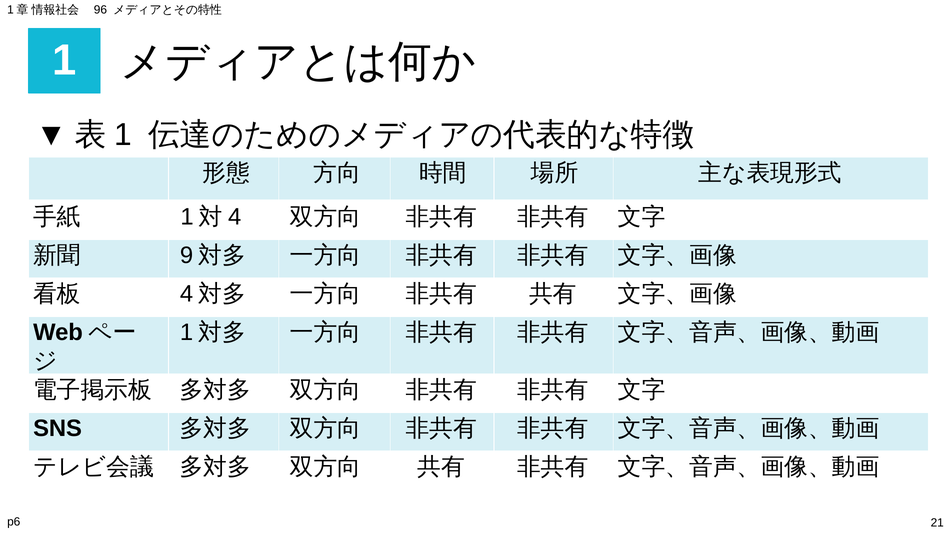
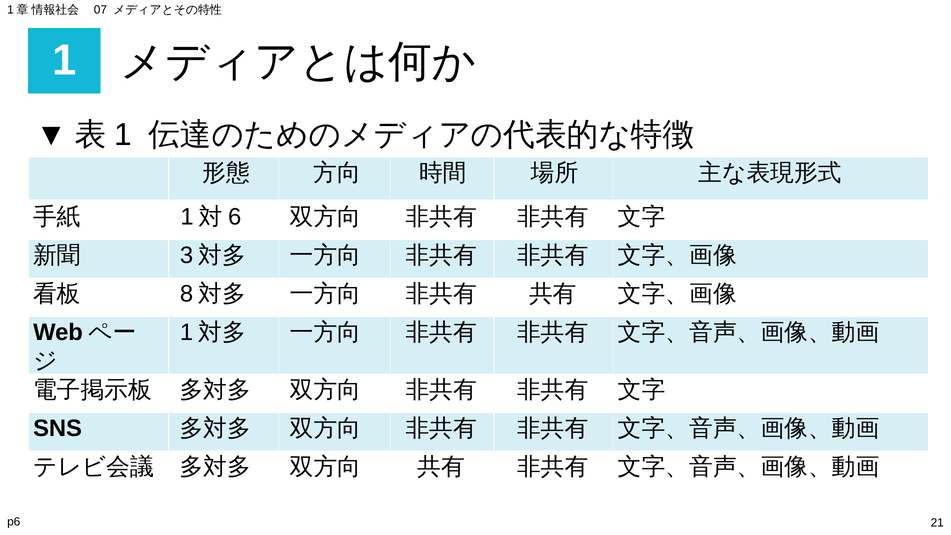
96: 96 -> 07
4 at (235, 217): 4 -> 6
9: 9 -> 3
4 at (187, 294): 4 -> 8
